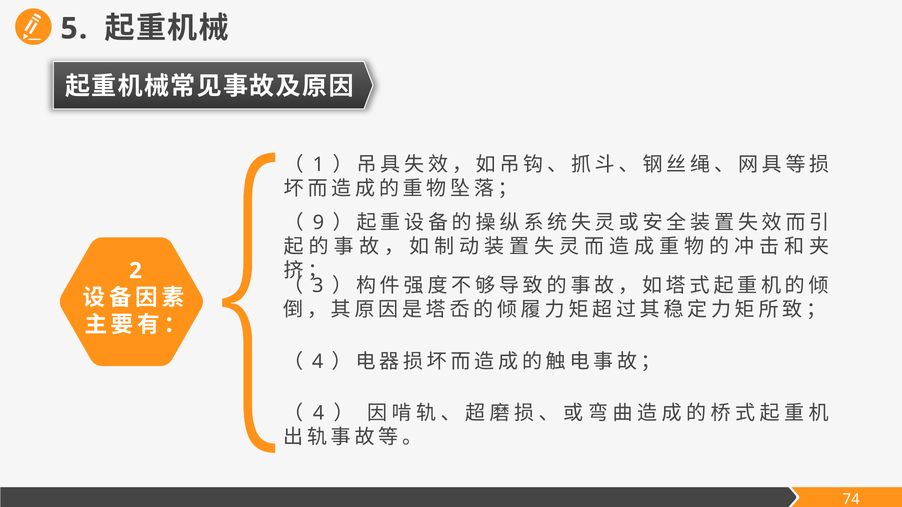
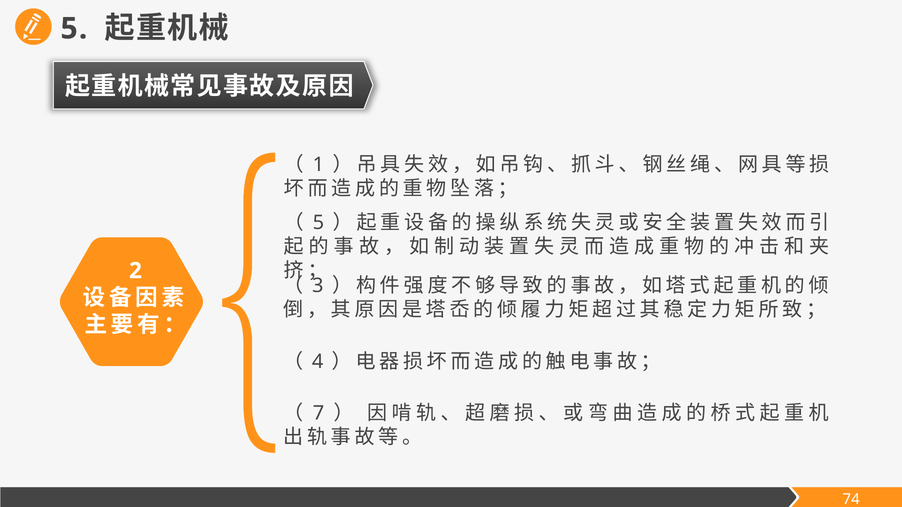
9 at (318, 223): 9 -> 5
4 at (319, 413): 4 -> 7
